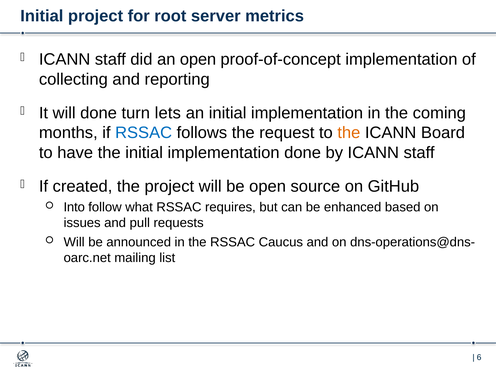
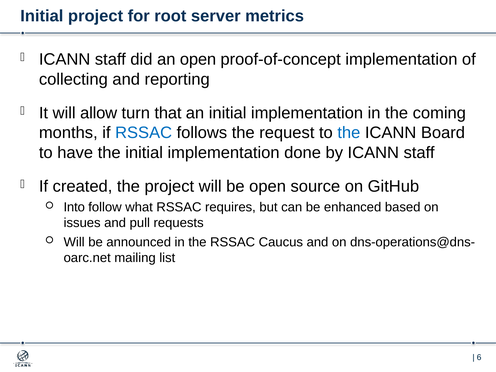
will done: done -> allow
lets: lets -> that
the at (349, 133) colour: orange -> blue
